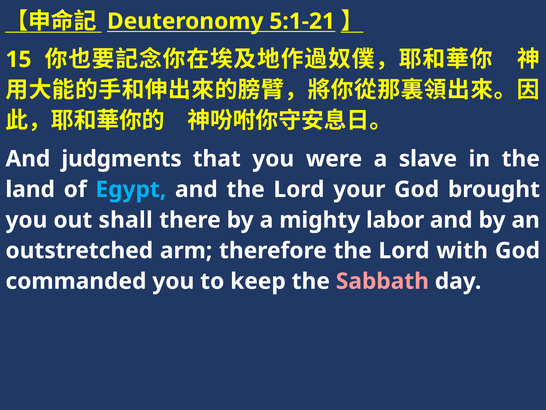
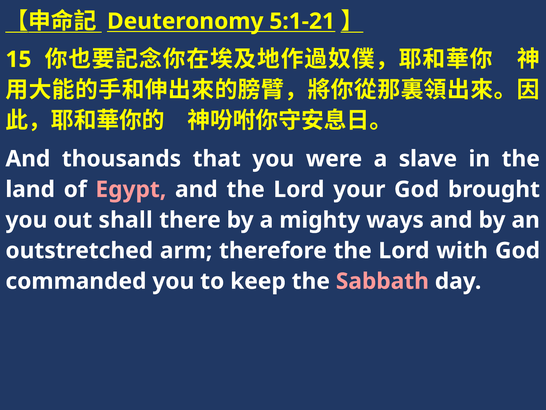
judgments: judgments -> thousands
Egypt colour: light blue -> pink
labor: labor -> ways
